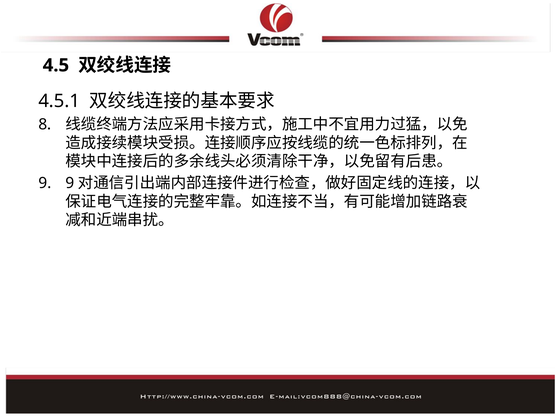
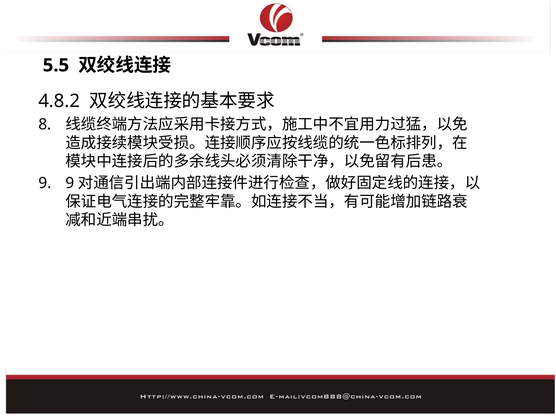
4.5: 4.5 -> 5.5
4.5.1: 4.5.1 -> 4.8.2
